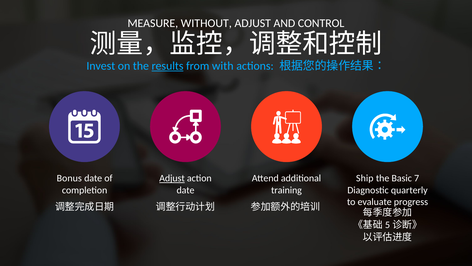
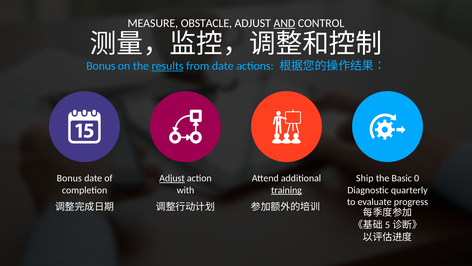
WITHOUT: WITHOUT -> OBSTACLE
AND underline: none -> present
Invest at (101, 66): Invest -> Bonus
from with: with -> date
7: 7 -> 0
date at (186, 190): date -> with
training underline: none -> present
